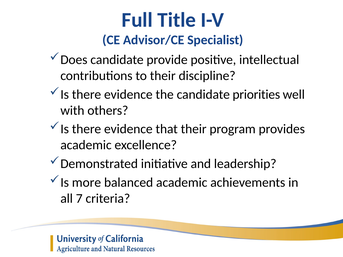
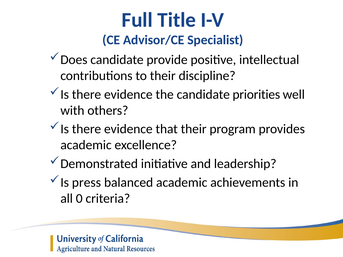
more: more -> press
7: 7 -> 0
